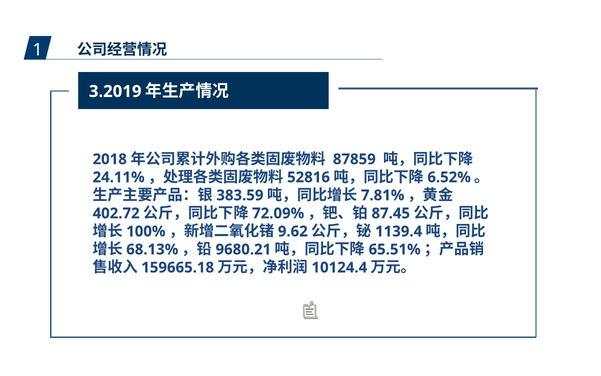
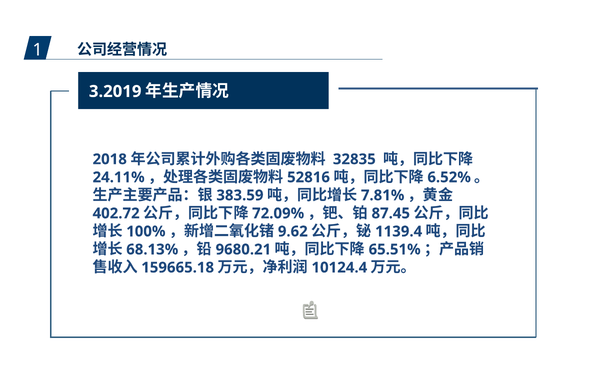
87859: 87859 -> 32835
